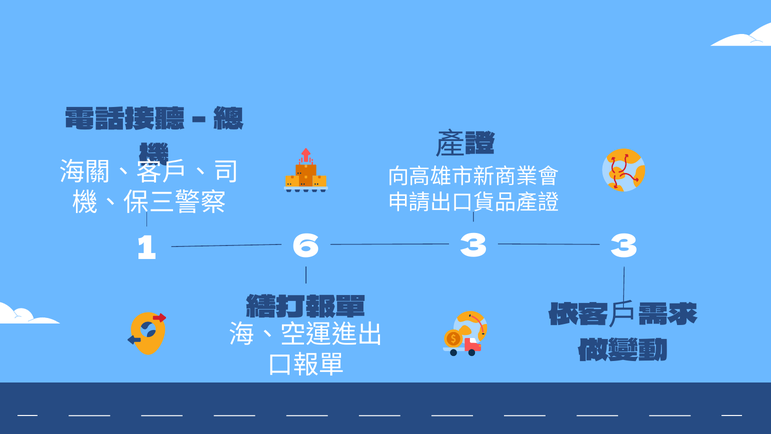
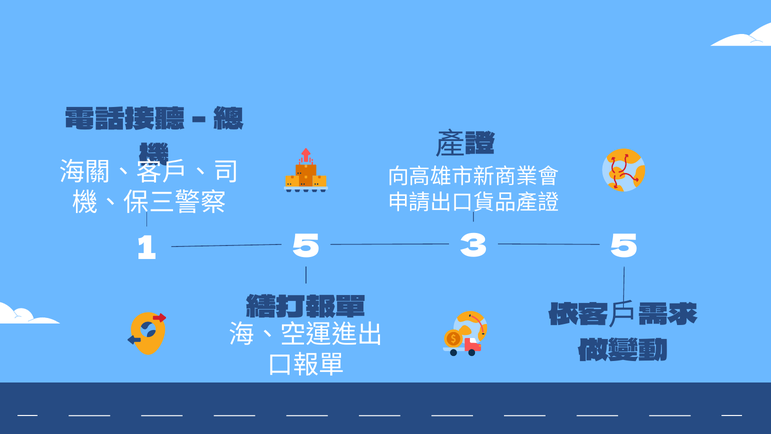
1 6: 6 -> 5
3 3: 3 -> 5
